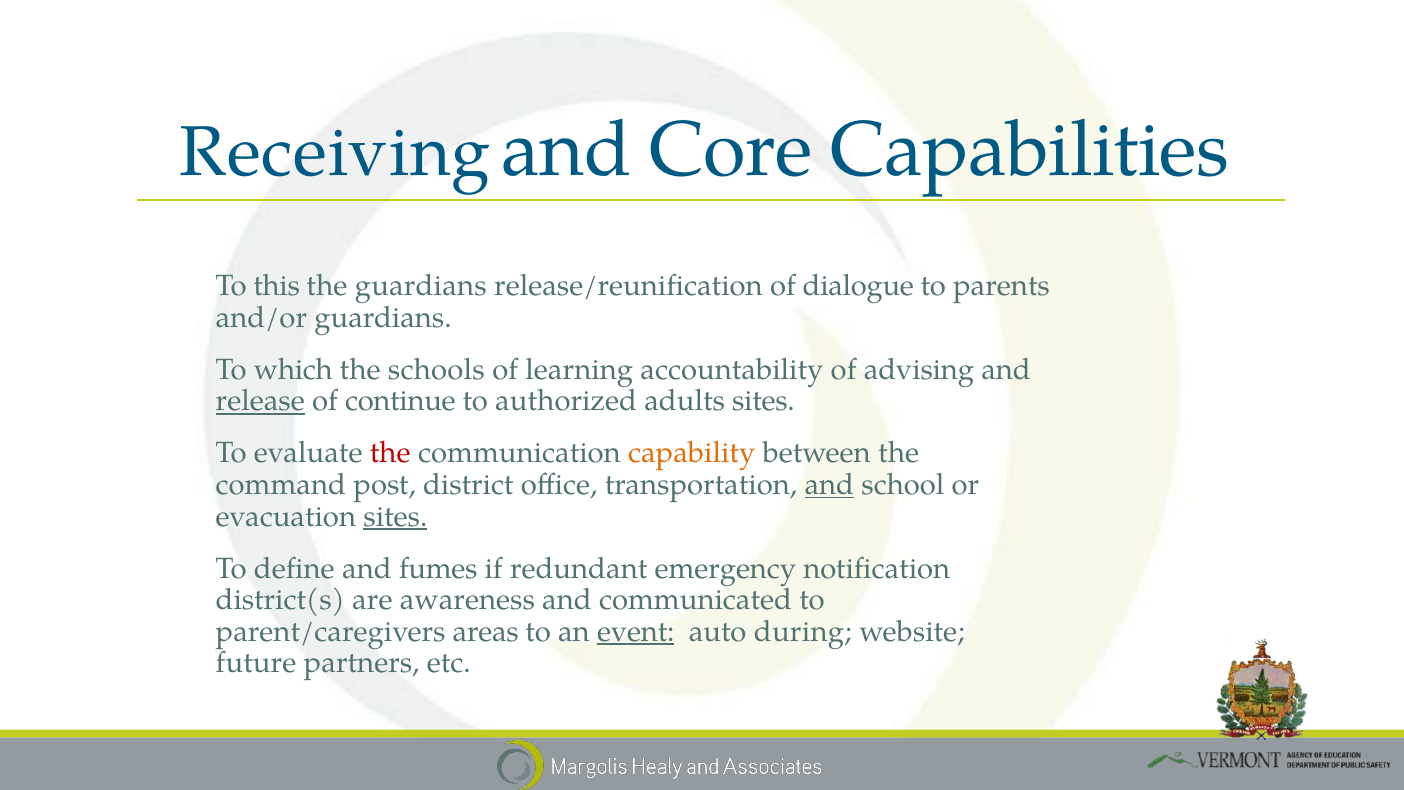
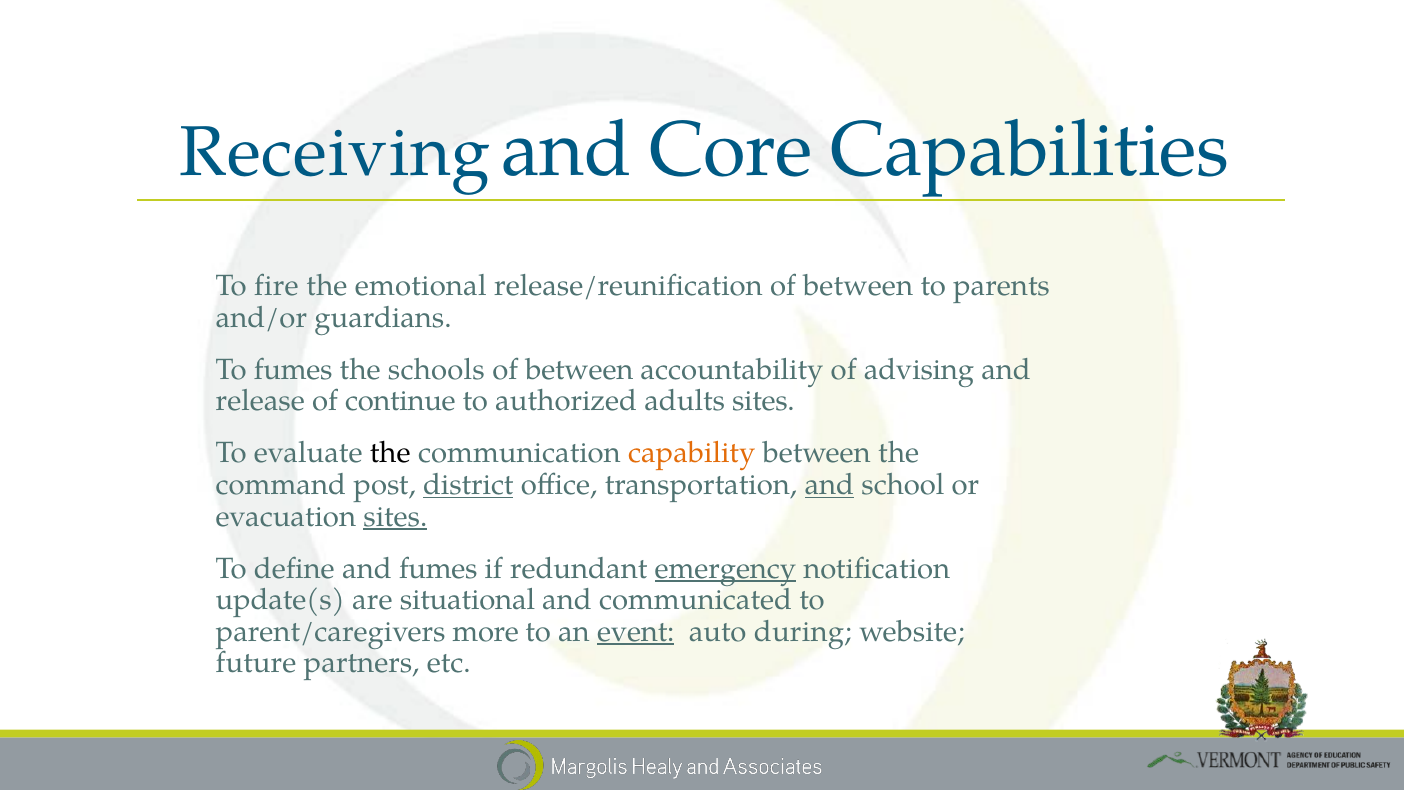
this: this -> fire
the guardians: guardians -> emotional
release/reunification of dialogue: dialogue -> between
To which: which -> fumes
learning at (579, 369): learning -> between
release underline: present -> none
the at (390, 453) colour: red -> black
district underline: none -> present
emergency underline: none -> present
district(s: district(s -> update(s
awareness: awareness -> situational
areas: areas -> more
